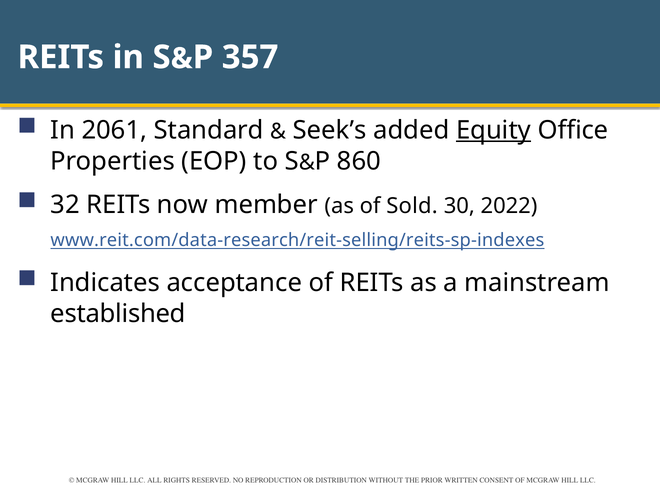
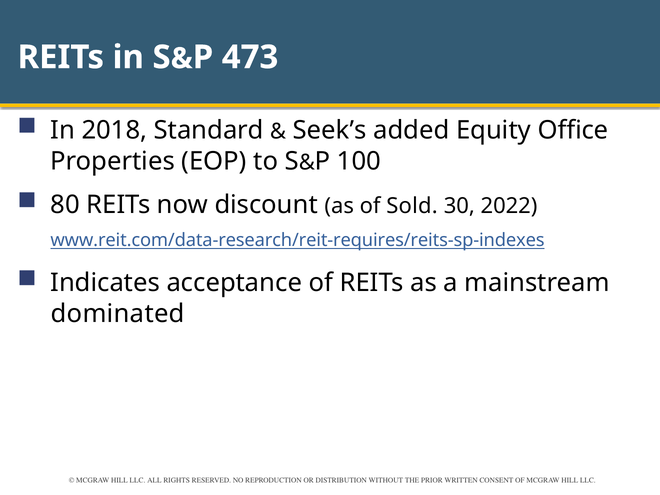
357: 357 -> 473
2061: 2061 -> 2018
Equity underline: present -> none
860: 860 -> 100
32: 32 -> 80
member: member -> discount
www.reit.com/data-research/reit-selling/reits-sp-indexes: www.reit.com/data-research/reit-selling/reits-sp-indexes -> www.reit.com/data-research/reit-requires/reits-sp-indexes
established: established -> dominated
